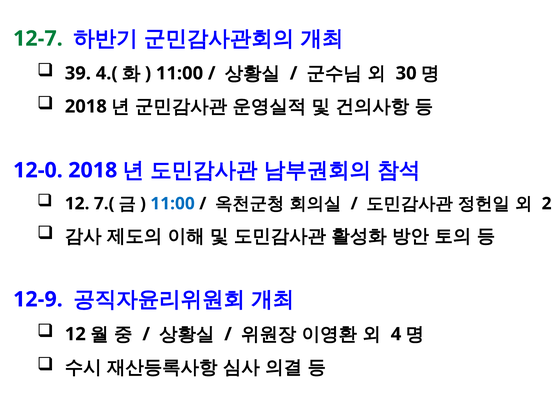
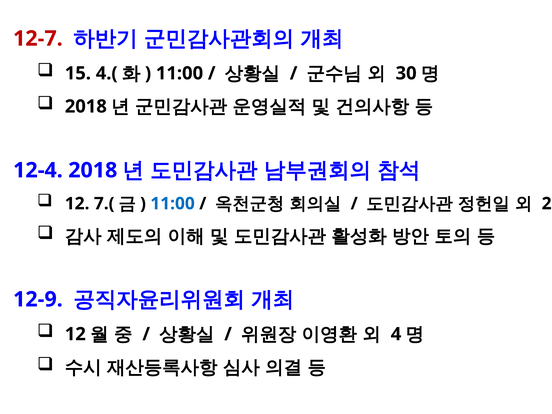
12-7 colour: green -> red
39: 39 -> 15
12-0: 12-0 -> 12-4
